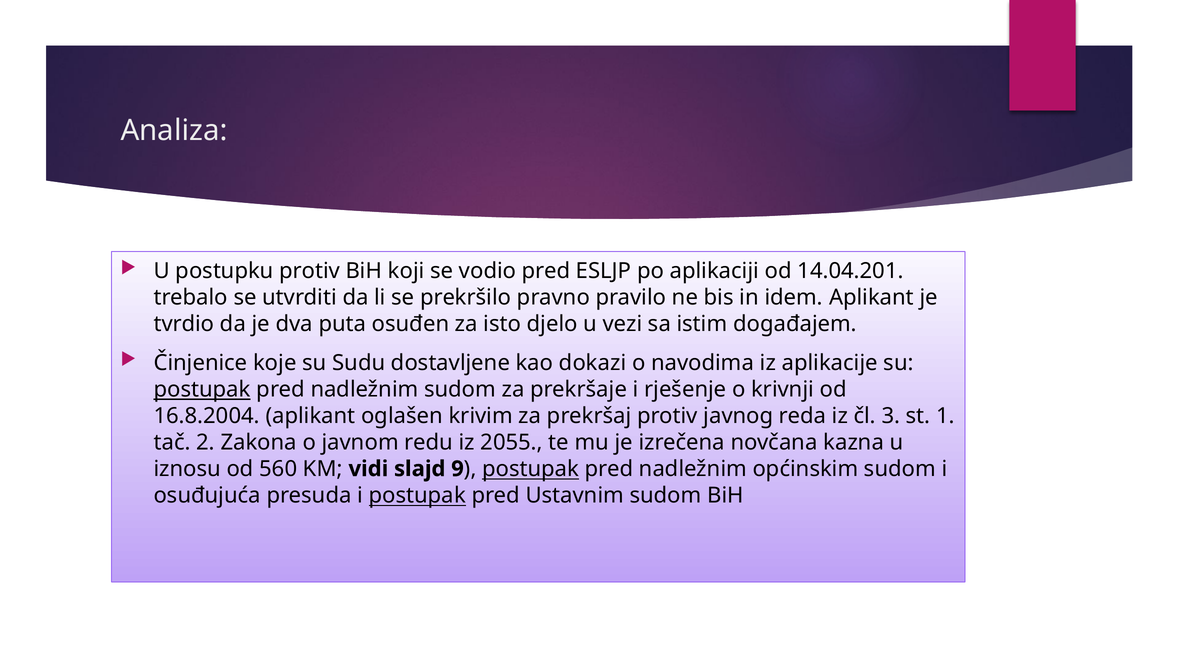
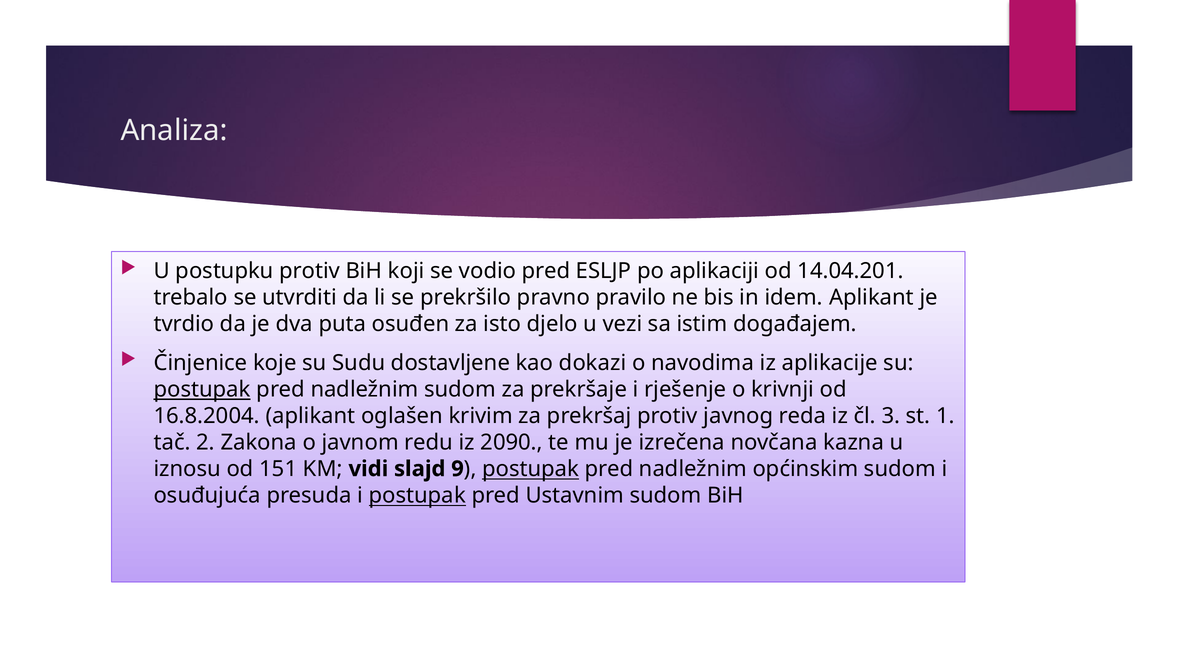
2055: 2055 -> 2090
560: 560 -> 151
